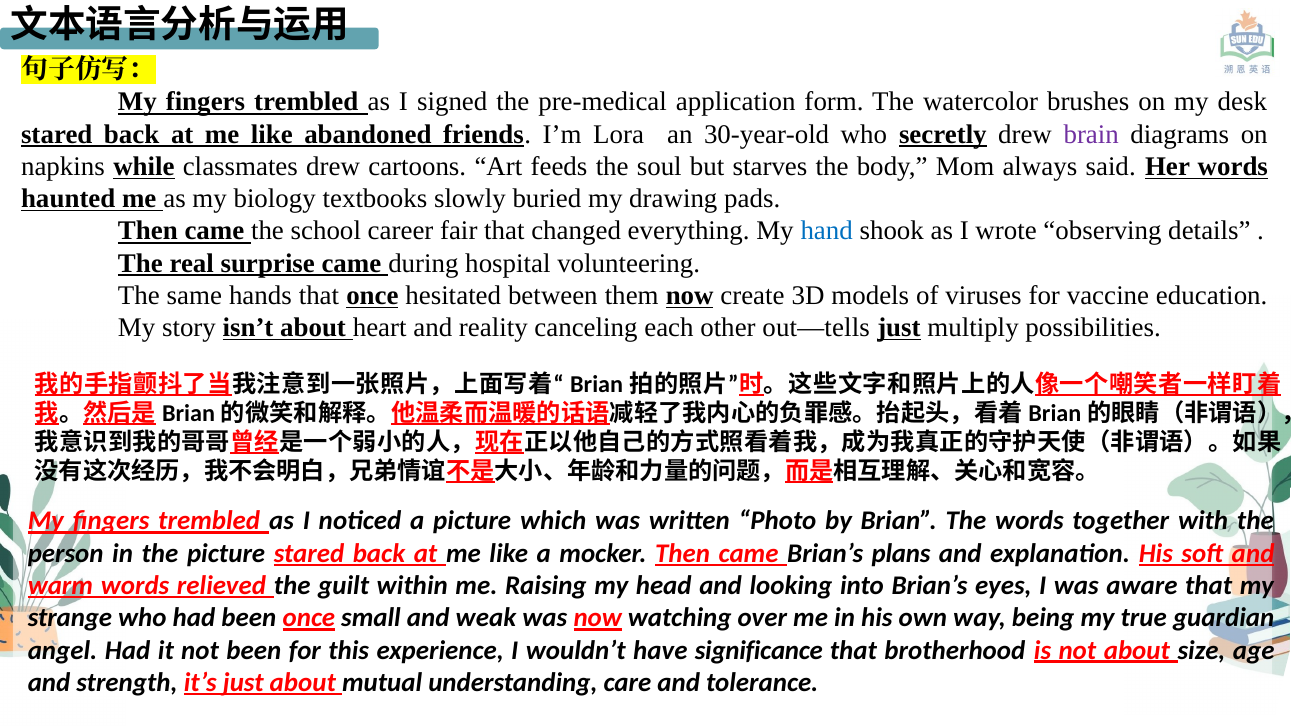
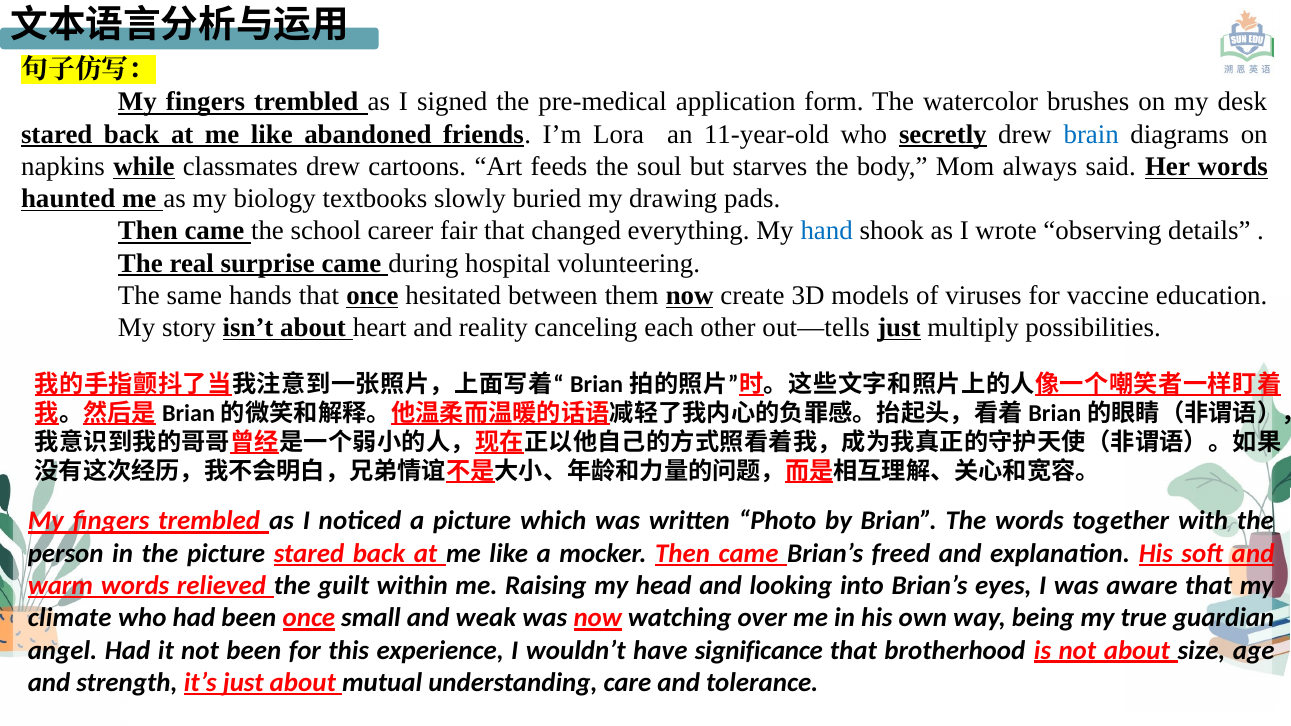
30-year-old: 30-year-old -> 11-year-old
brain colour: purple -> blue
plans: plans -> freed
strange: strange -> climate
